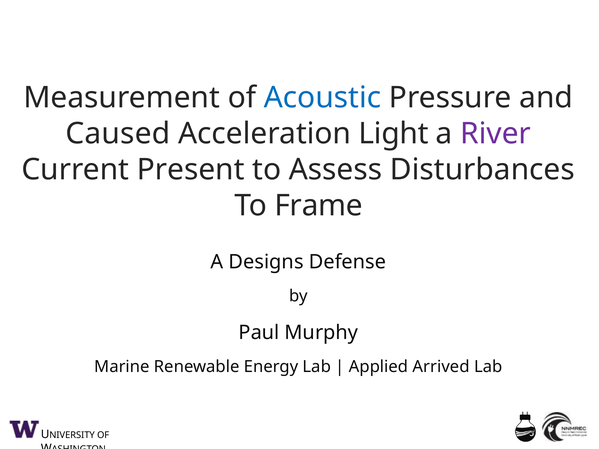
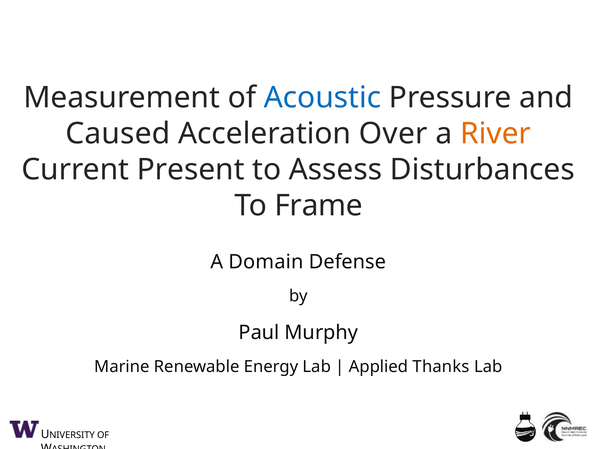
Light: Light -> Over
River colour: purple -> orange
Designs: Designs -> Domain
Arrived: Arrived -> Thanks
